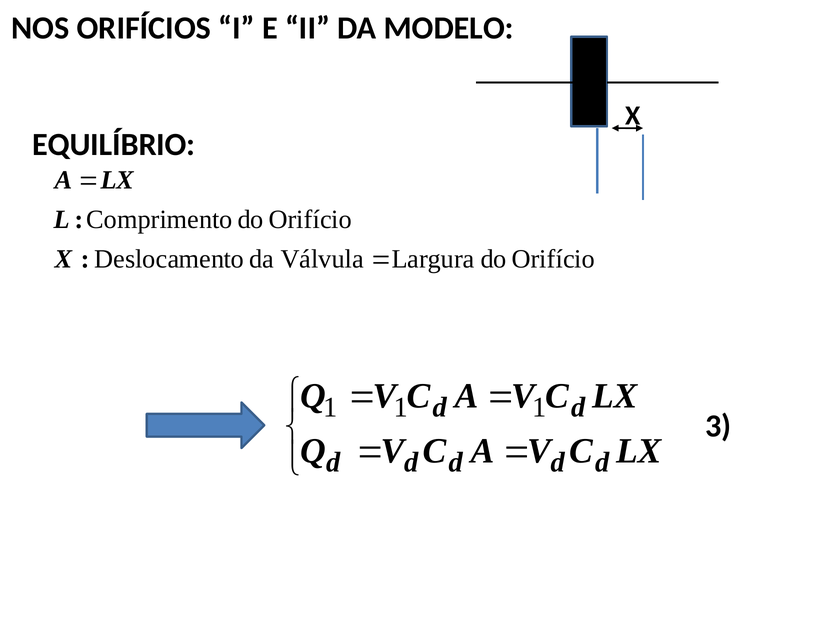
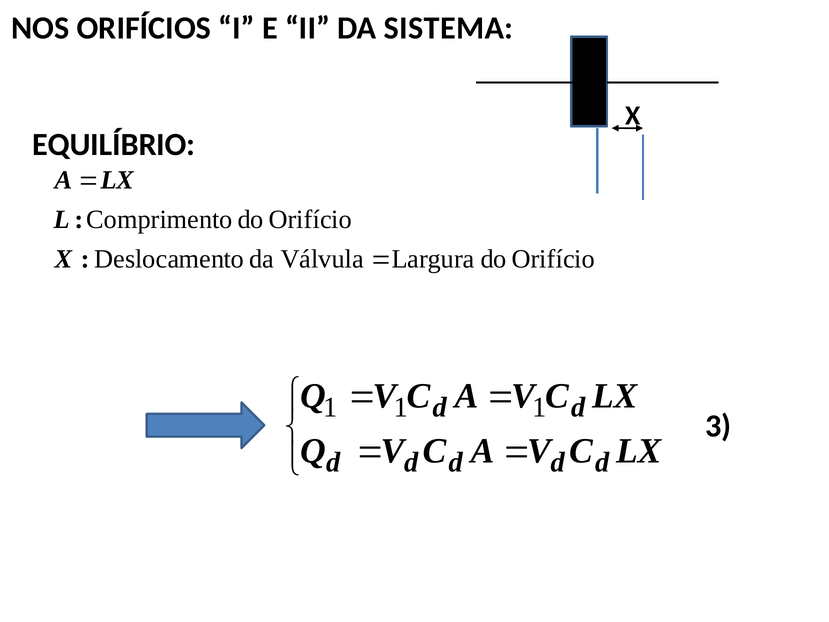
MODELO: MODELO -> SISTEMA
